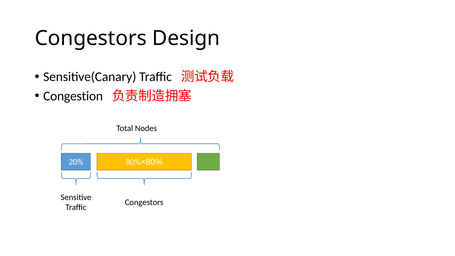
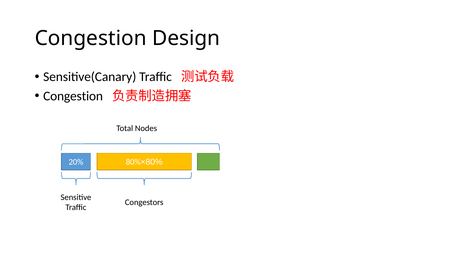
Congestors at (91, 38): Congestors -> Congestion
